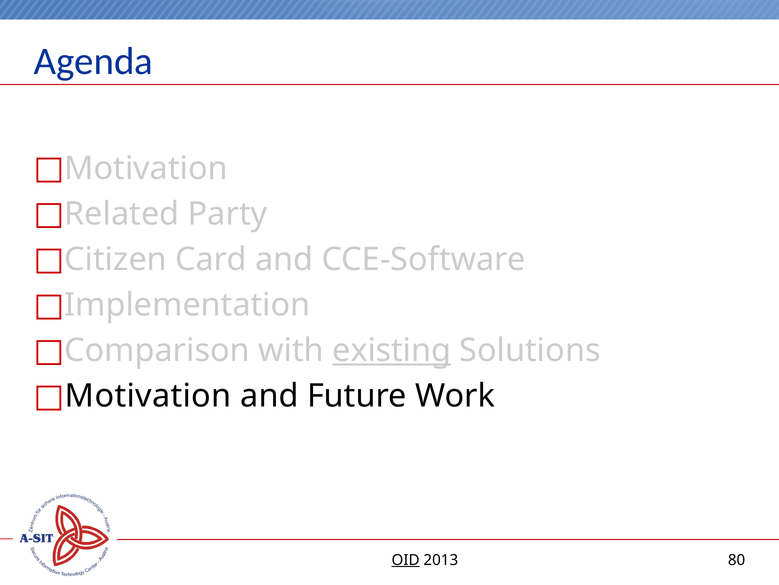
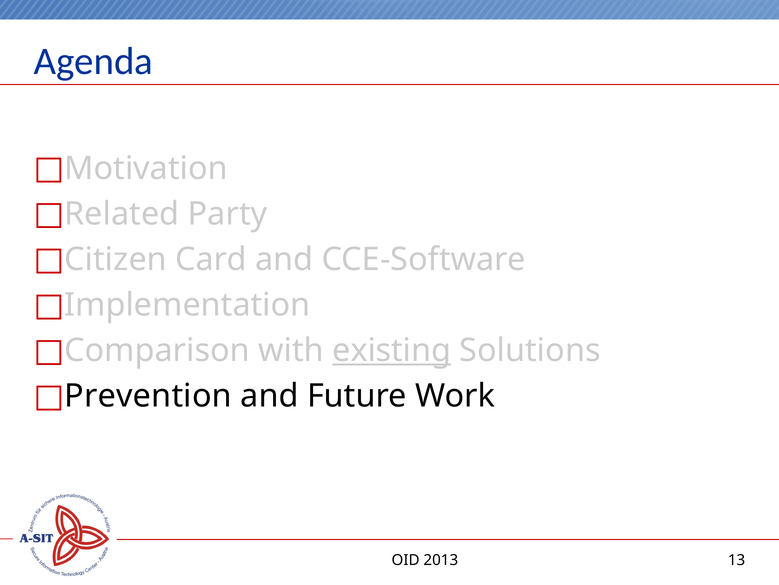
Motivation at (148, 396): Motivation -> Prevention
OID underline: present -> none
80: 80 -> 13
